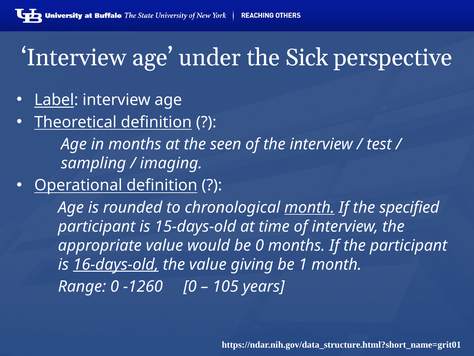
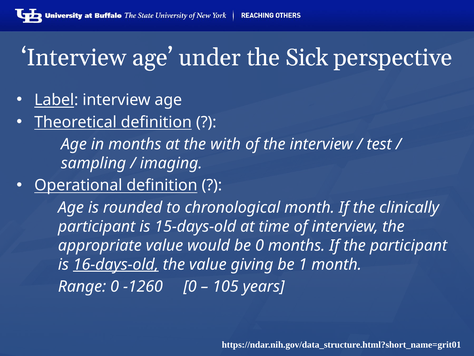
seen: seen -> with
month at (309, 207) underline: present -> none
specified: specified -> clinically
